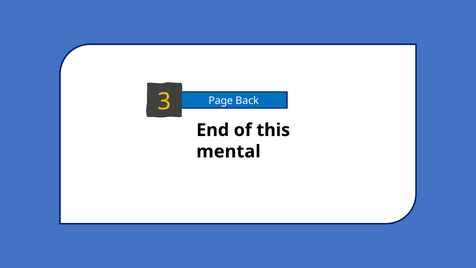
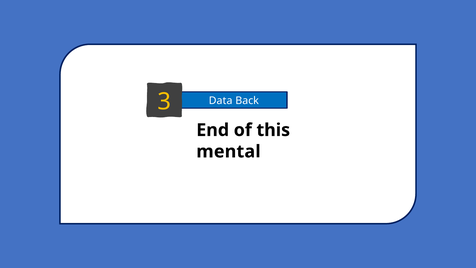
Page: Page -> Data
